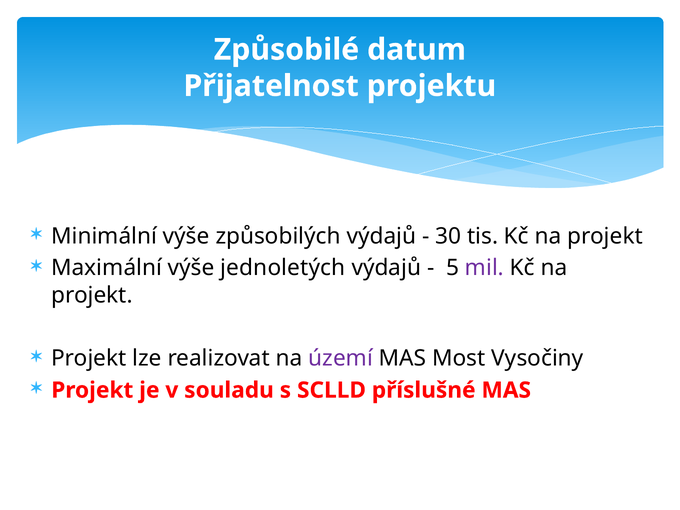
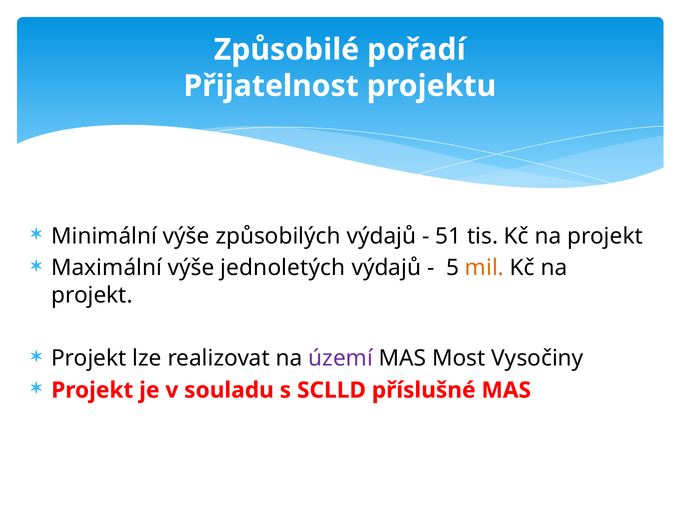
datum: datum -> pořadí
30: 30 -> 51
mil colour: purple -> orange
